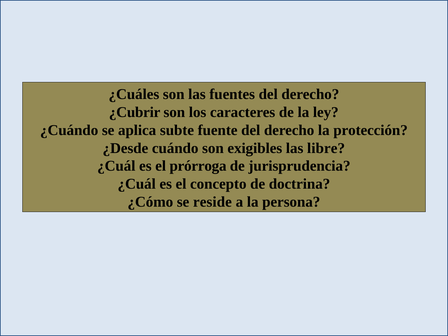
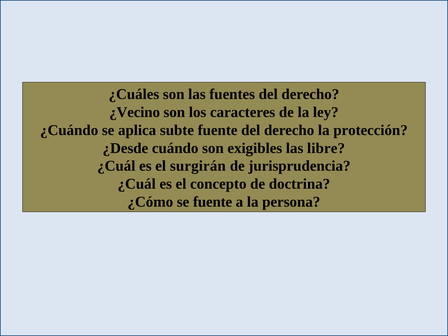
¿Cubrir: ¿Cubrir -> ¿Vecino
prórroga: prórroga -> surgirán
se reside: reside -> fuente
